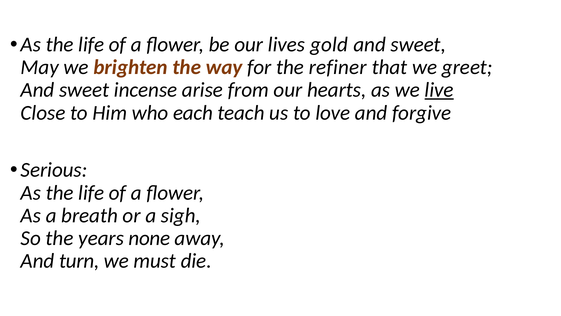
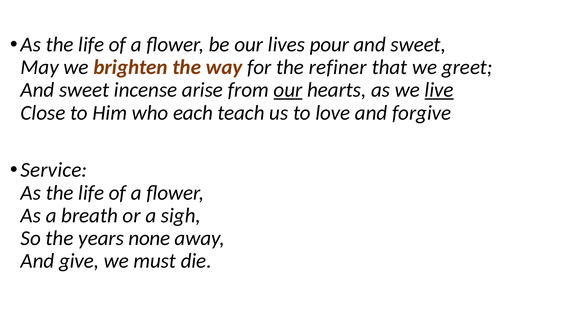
gold: gold -> pour
our at (288, 90) underline: none -> present
Serious: Serious -> Service
turn: turn -> give
